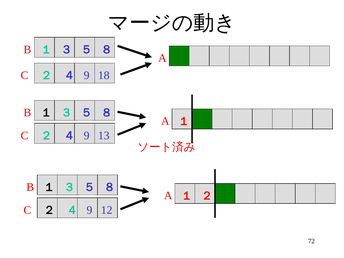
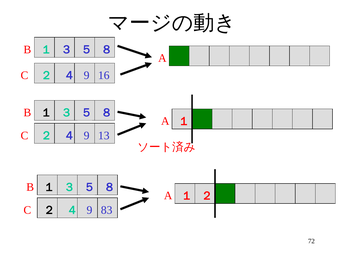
18: 18 -> 16
12: 12 -> 83
